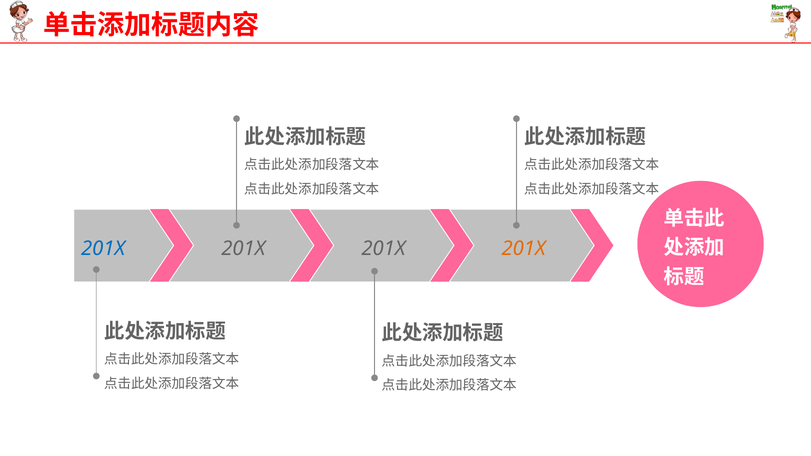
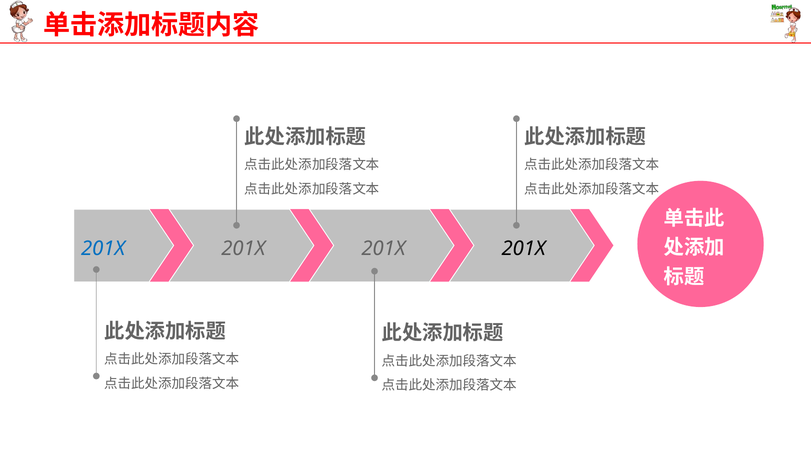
201X at (524, 249) colour: orange -> black
